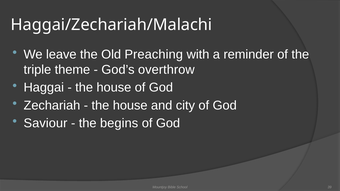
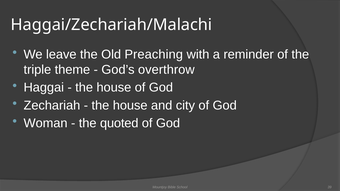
Saviour: Saviour -> Woman
begins: begins -> quoted
